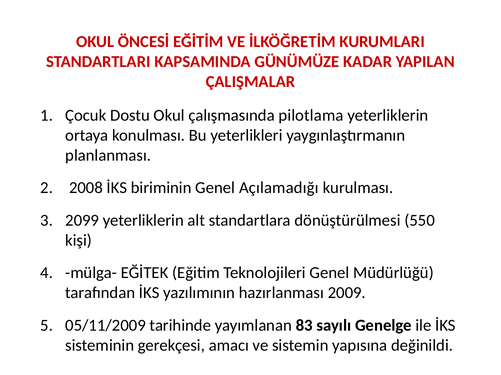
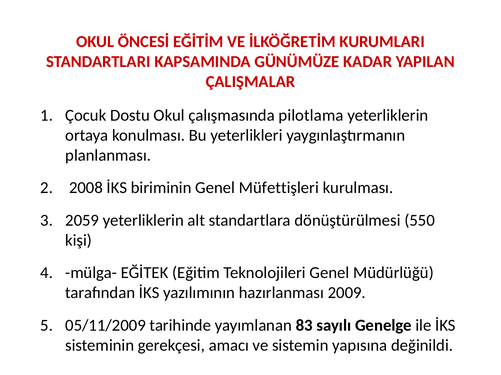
Açılamadığı: Açılamadığı -> Müfettişleri
2099: 2099 -> 2059
